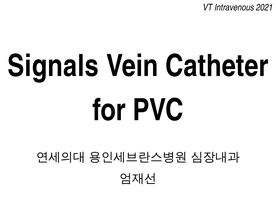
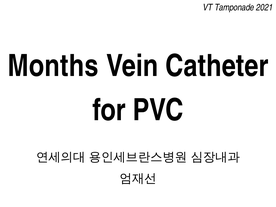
Intravenous: Intravenous -> Tamponade
Signals: Signals -> Months
